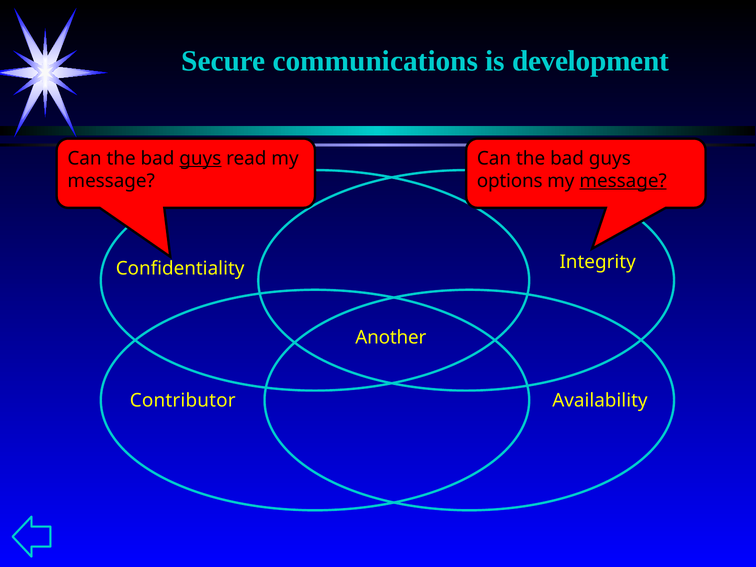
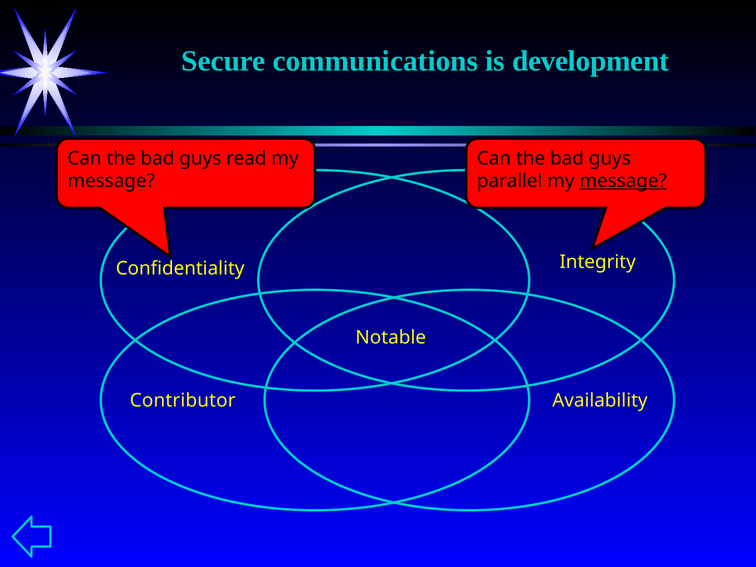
guys at (200, 158) underline: present -> none
options: options -> parallel
Another: Another -> Notable
